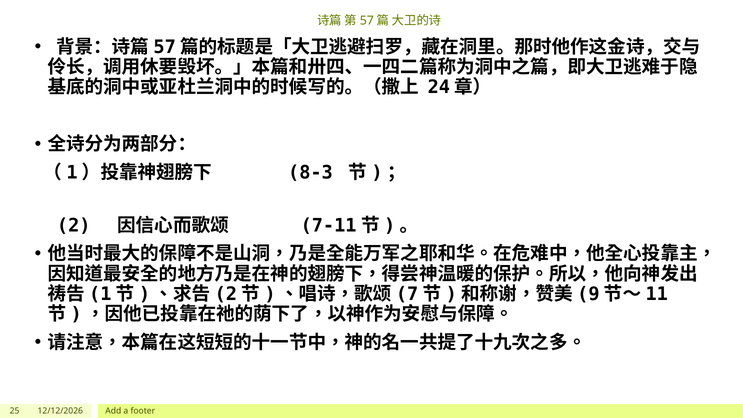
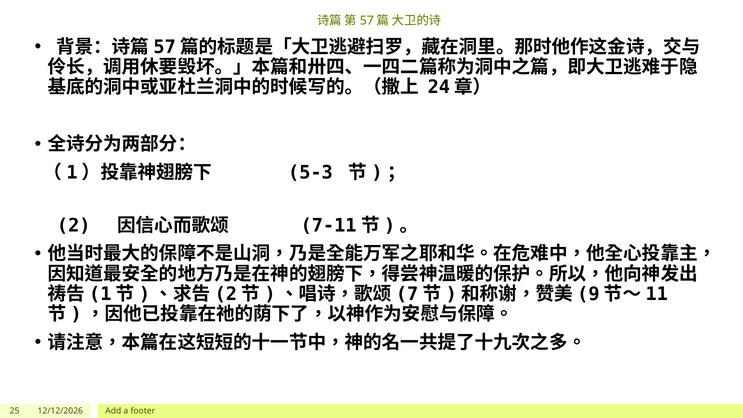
8-3: 8-3 -> 5-3
